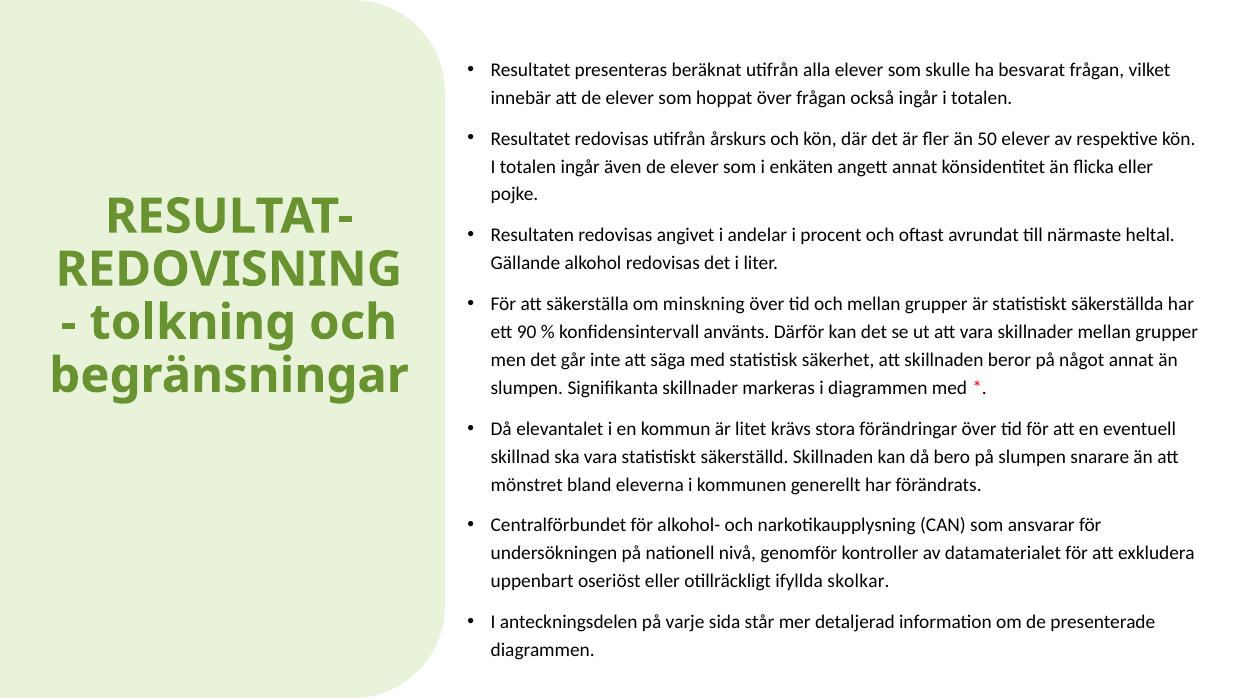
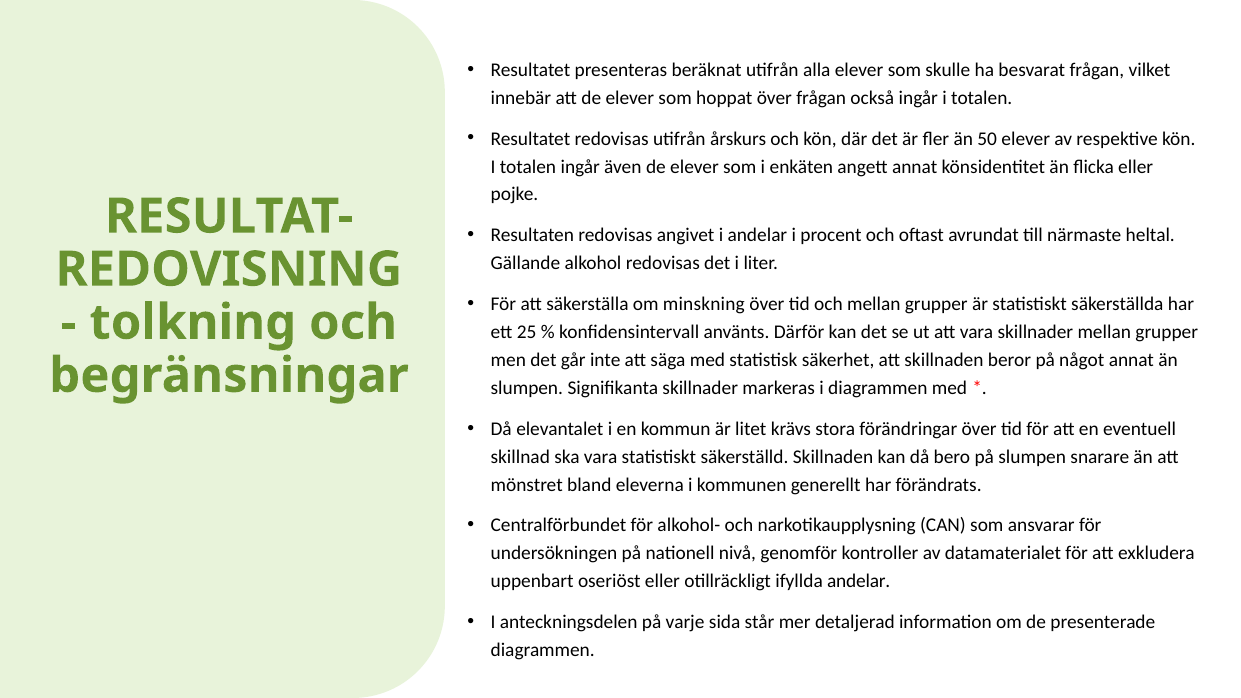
90: 90 -> 25
ifyllda skolkar: skolkar -> andelar
